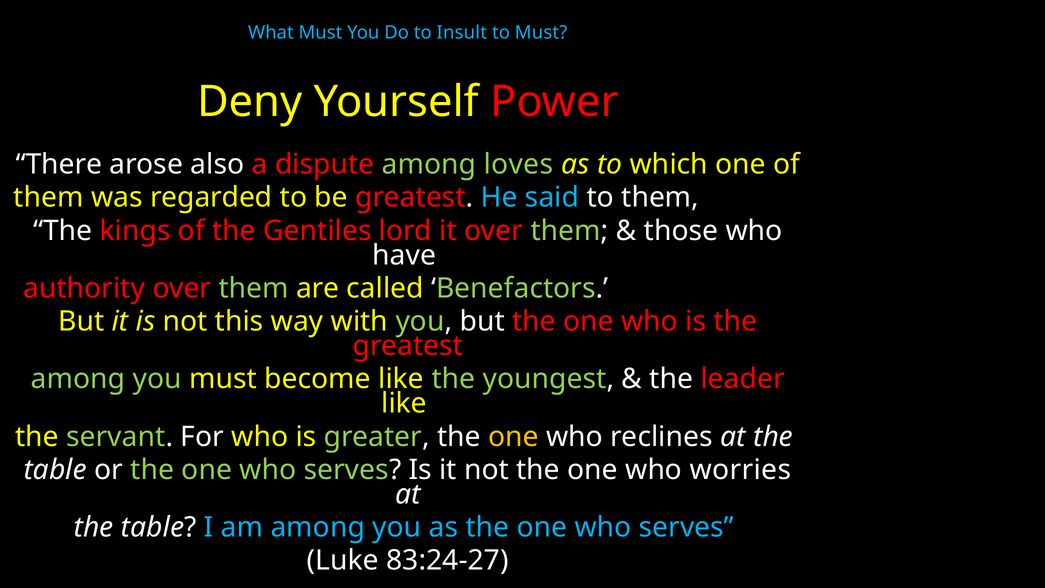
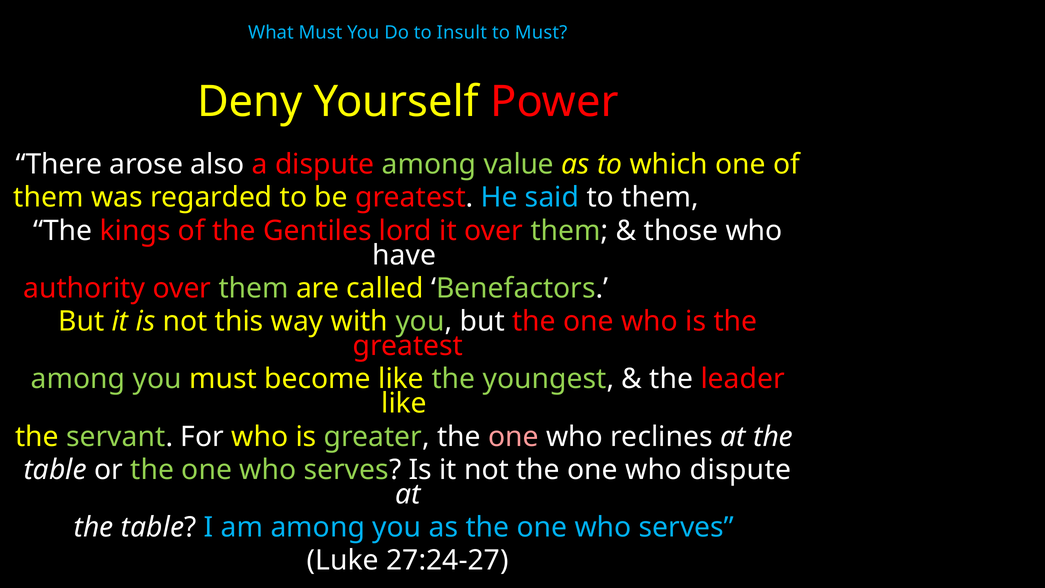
loves: loves -> value
one at (513, 437) colour: yellow -> pink
who worries: worries -> dispute
83:24-27: 83:24-27 -> 27:24-27
